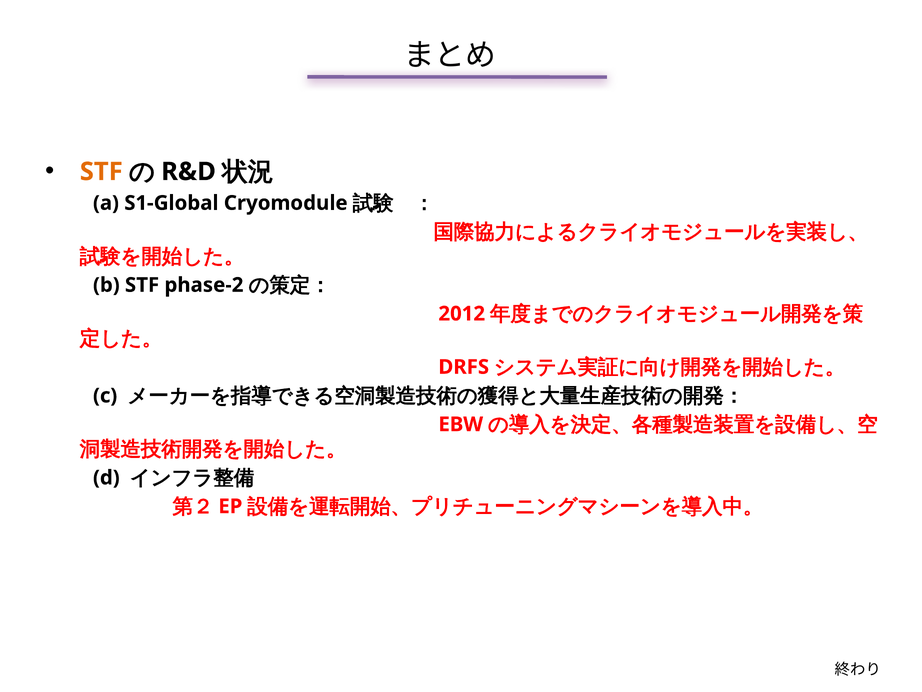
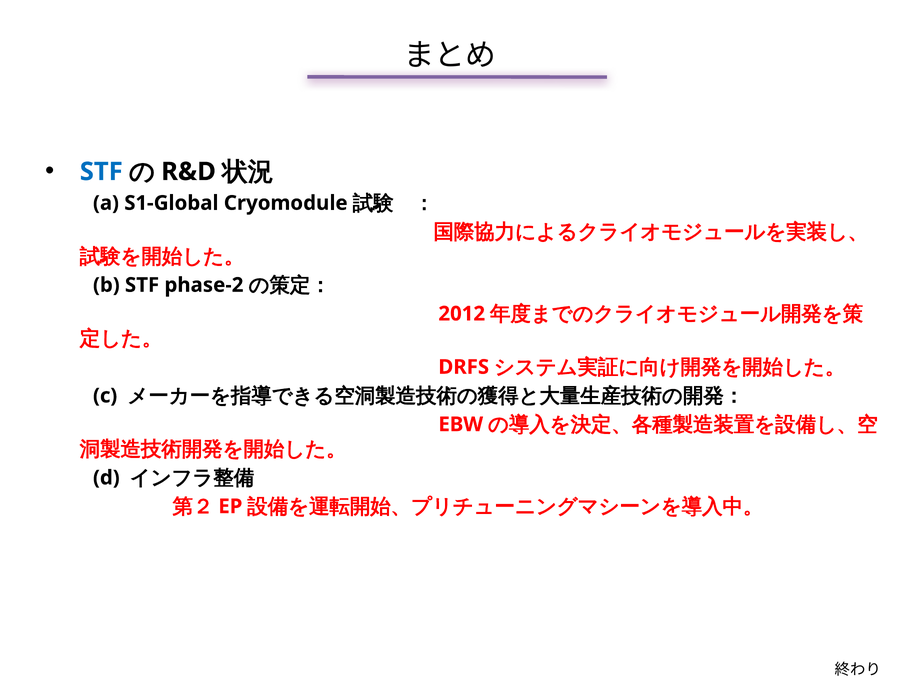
STF at (101, 172) colour: orange -> blue
